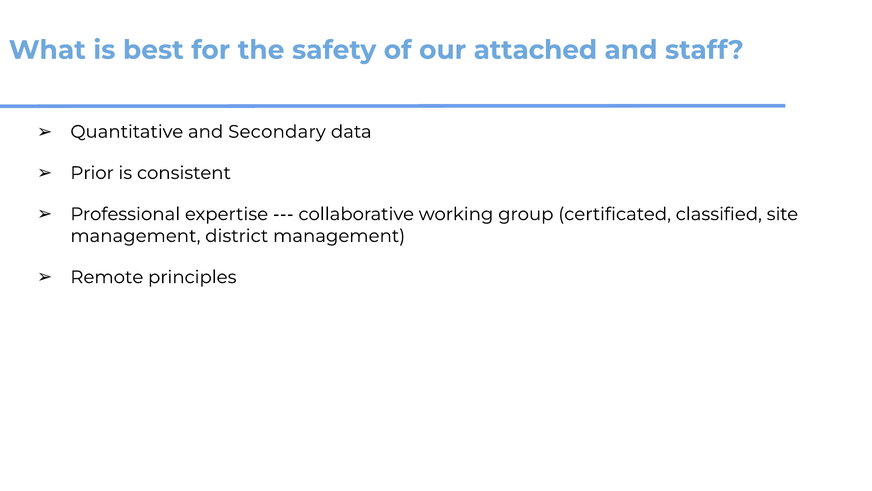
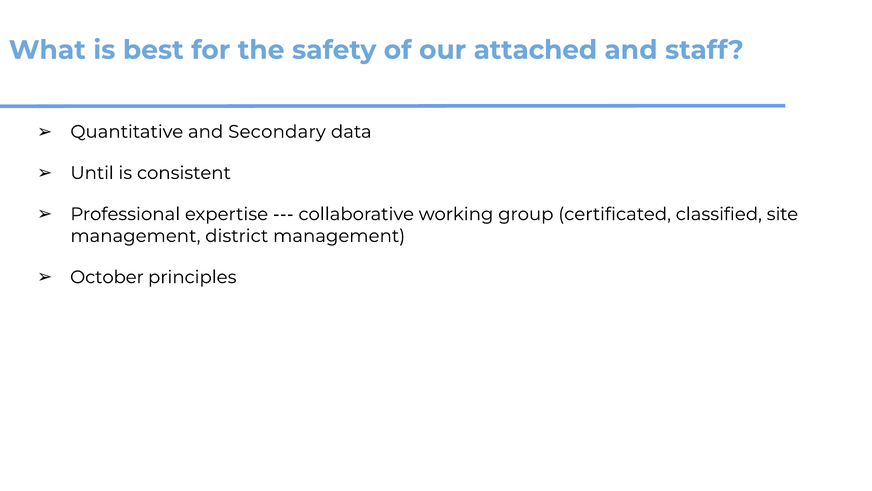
Prior: Prior -> Until
Remote: Remote -> October
